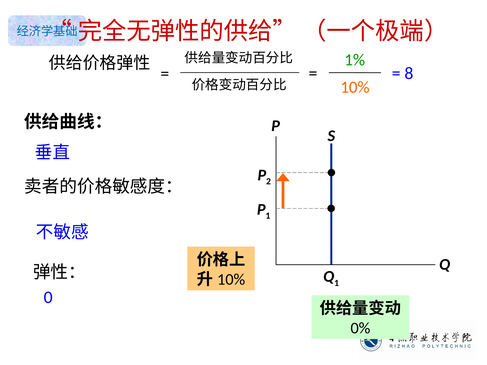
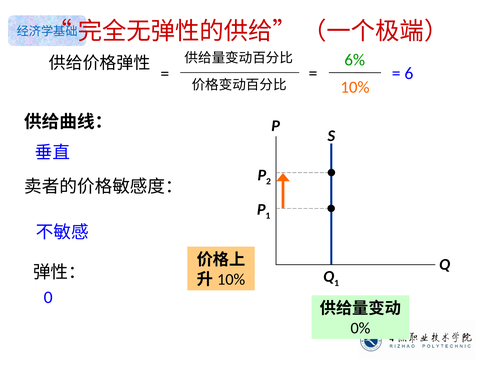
1%: 1% -> 6%
8: 8 -> 6
